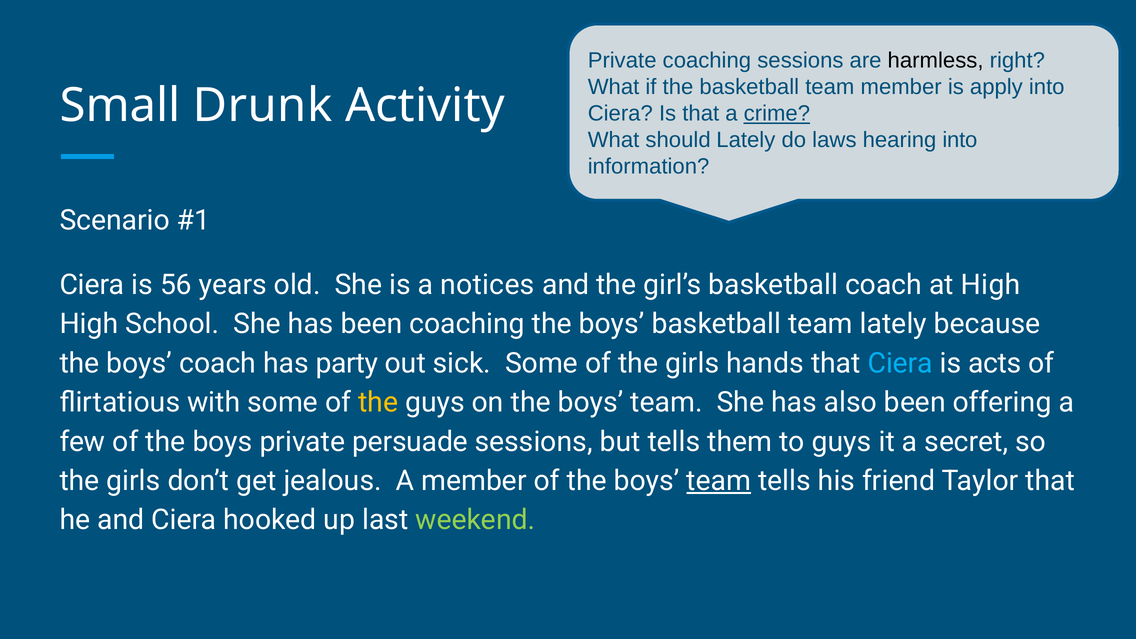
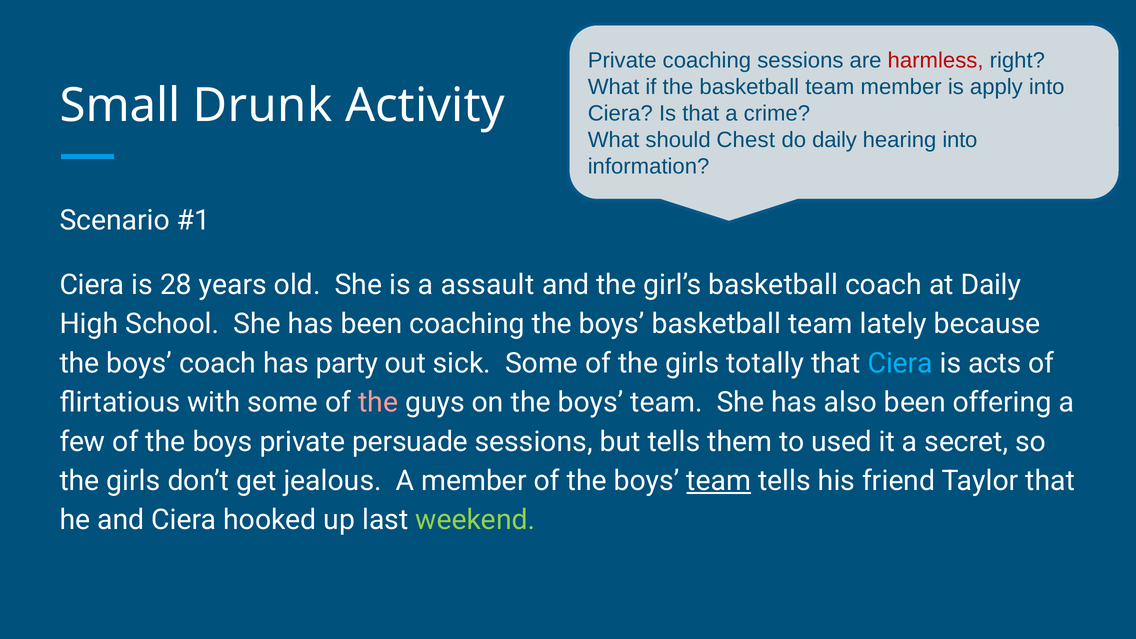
harmless colour: black -> red
crime underline: present -> none
should Lately: Lately -> Chest
do laws: laws -> daily
56: 56 -> 28
notices: notices -> assault
at High: High -> Daily
hands: hands -> totally
the at (378, 402) colour: yellow -> pink
to guys: guys -> used
